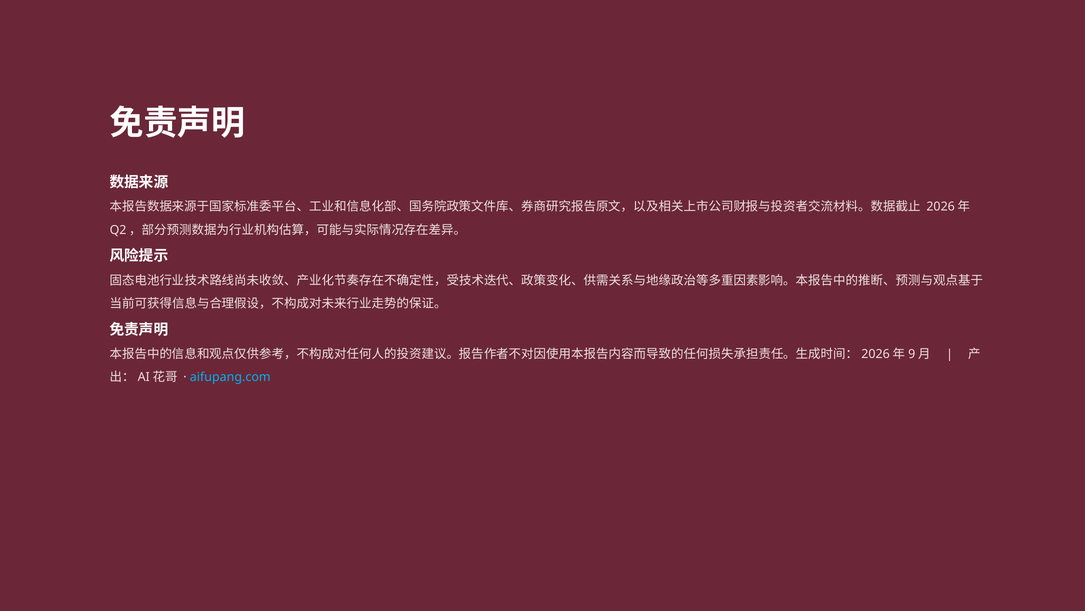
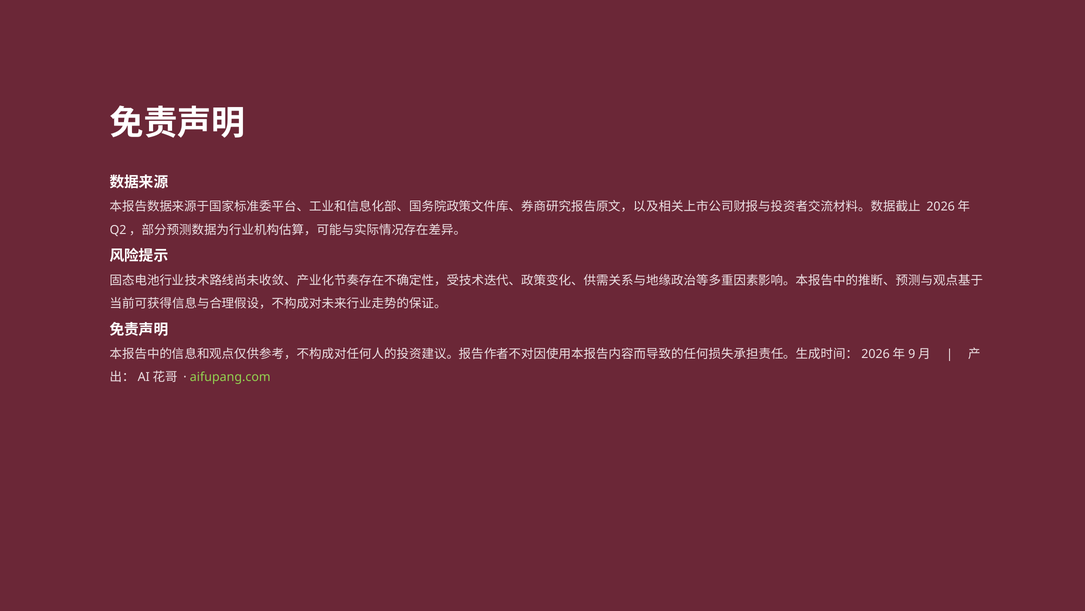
aifupang.com colour: light blue -> light green
